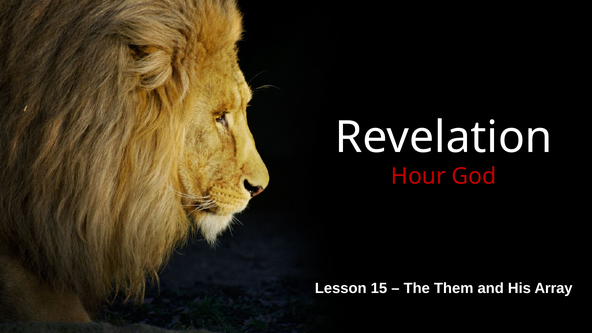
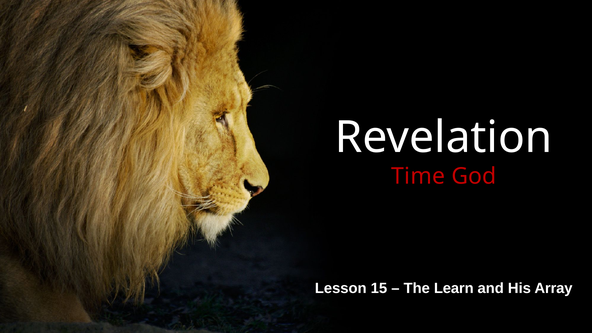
Hour: Hour -> Time
Them: Them -> Learn
